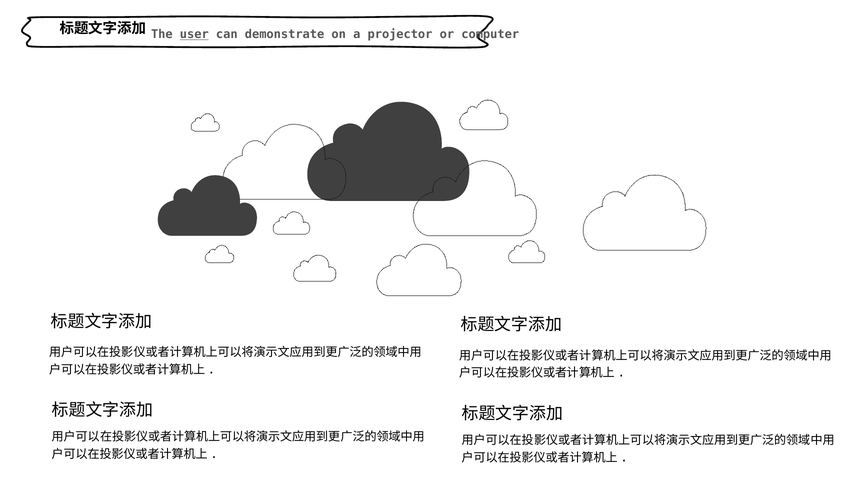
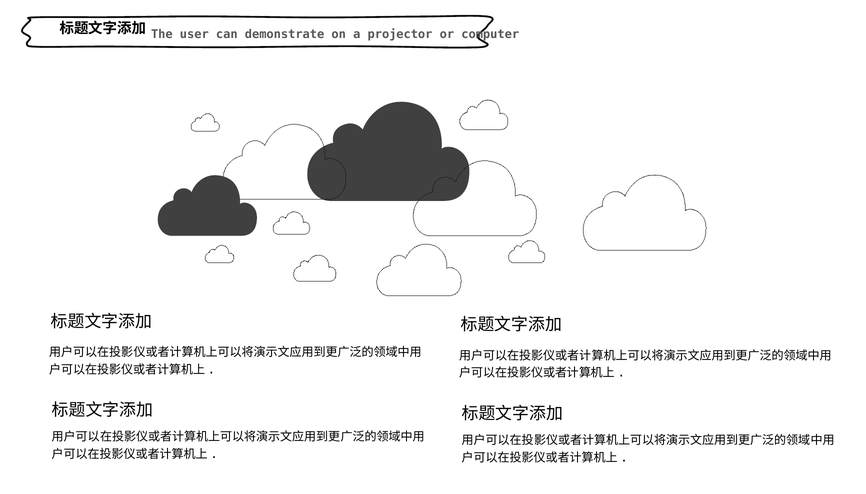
user underline: present -> none
